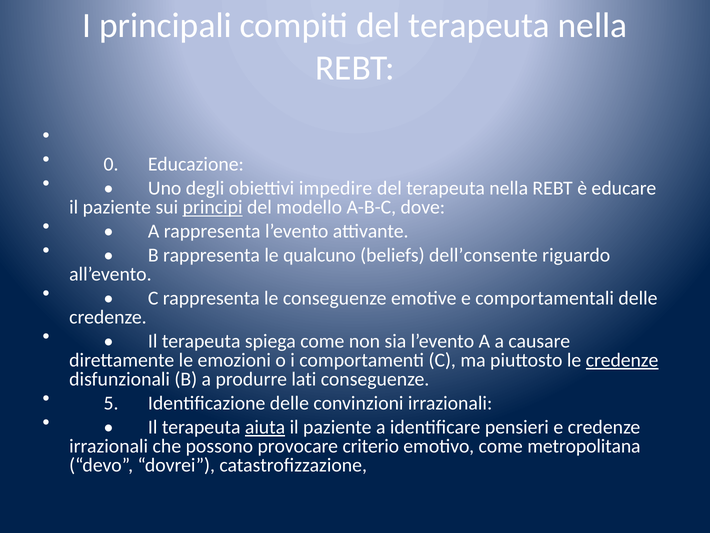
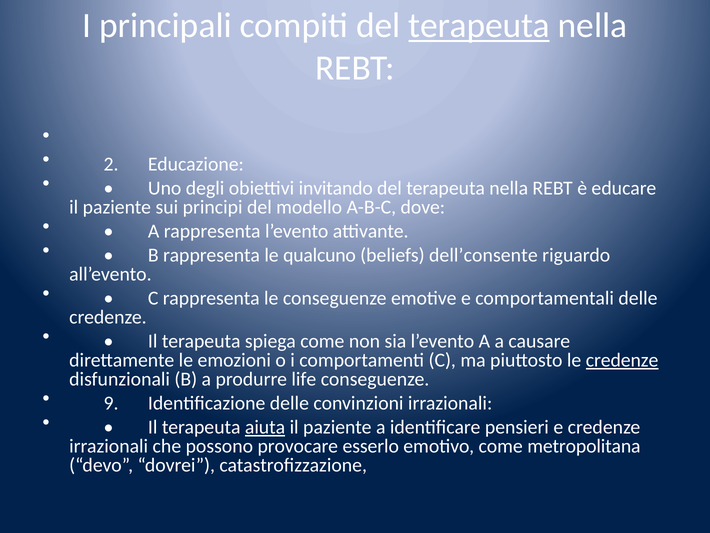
terapeuta at (479, 26) underline: none -> present
0: 0 -> 2
impedire: impedire -> invitando
principi underline: present -> none
lati: lati -> life
5: 5 -> 9
criterio: criterio -> esserlo
